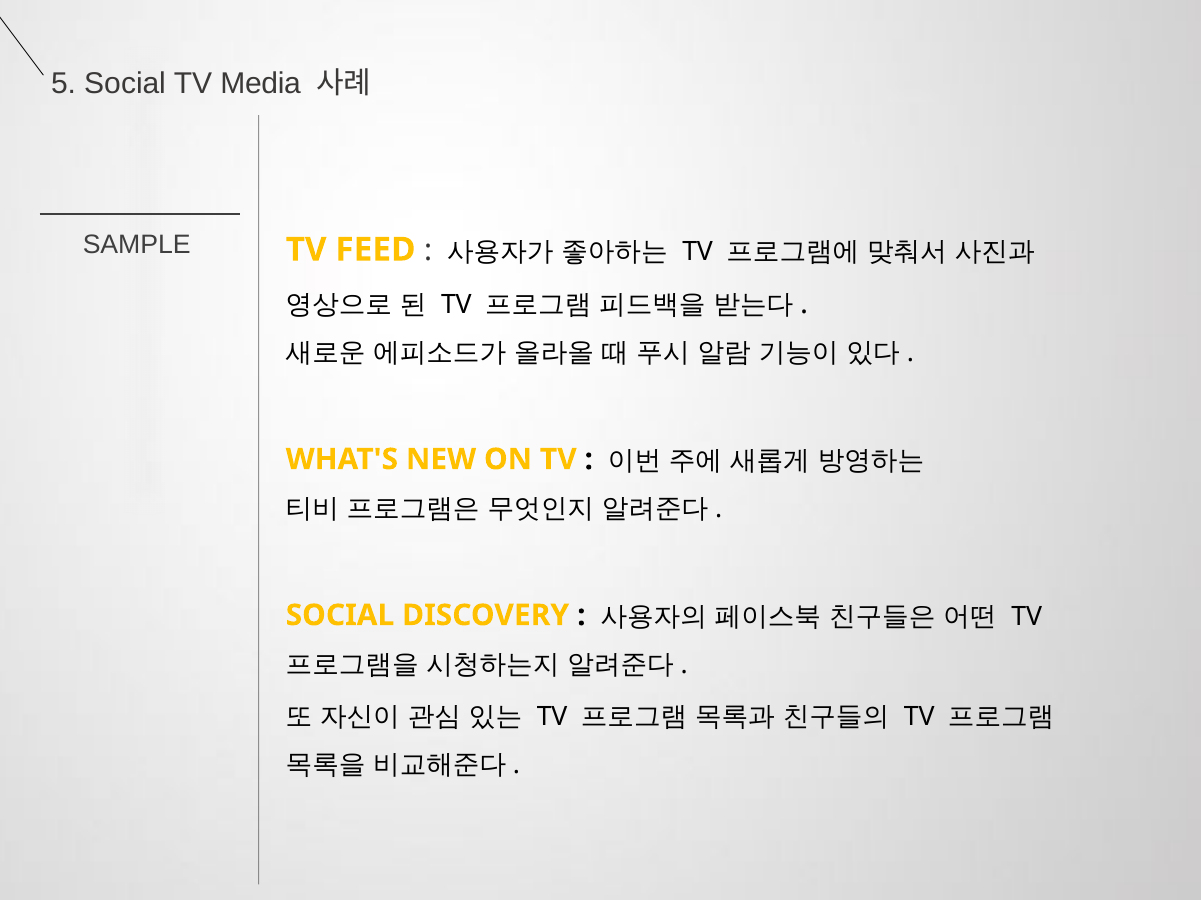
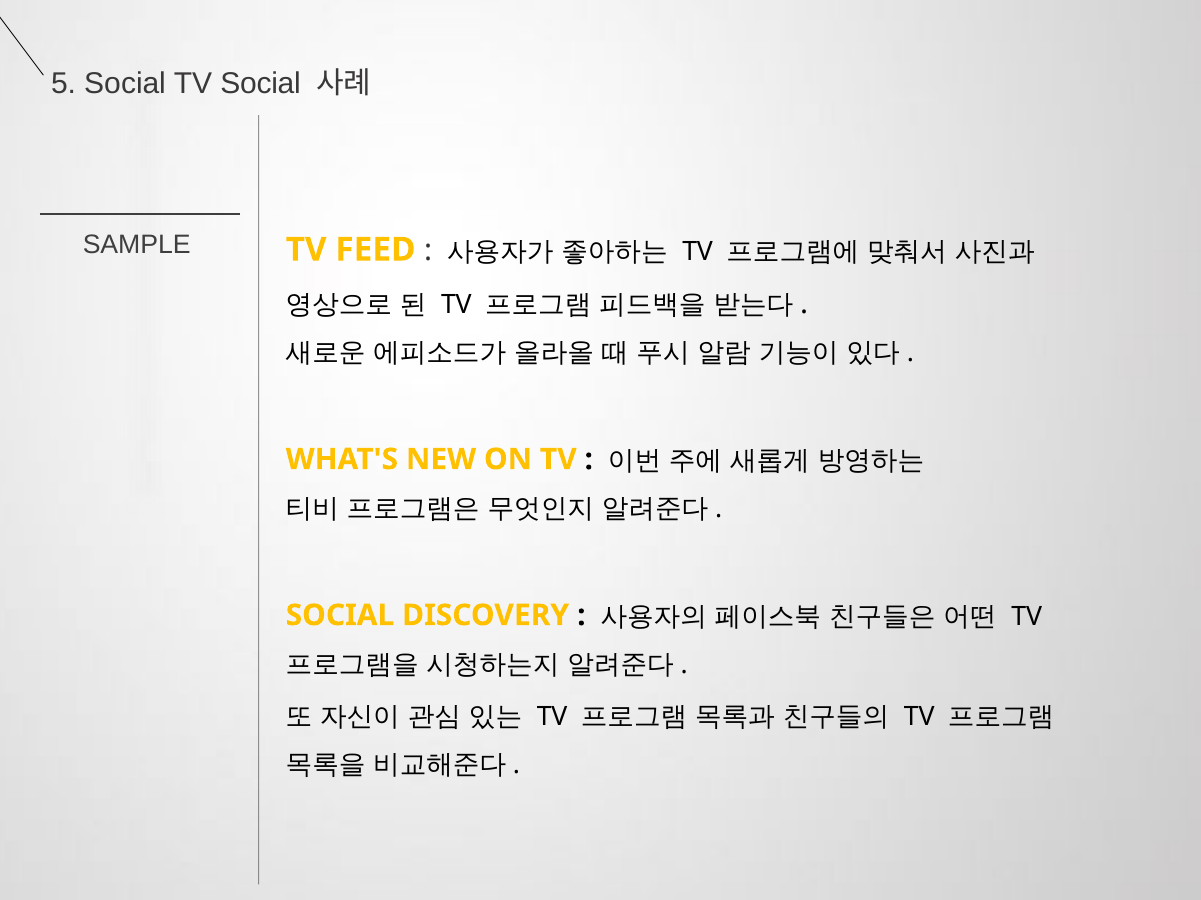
TV Media: Media -> Social
